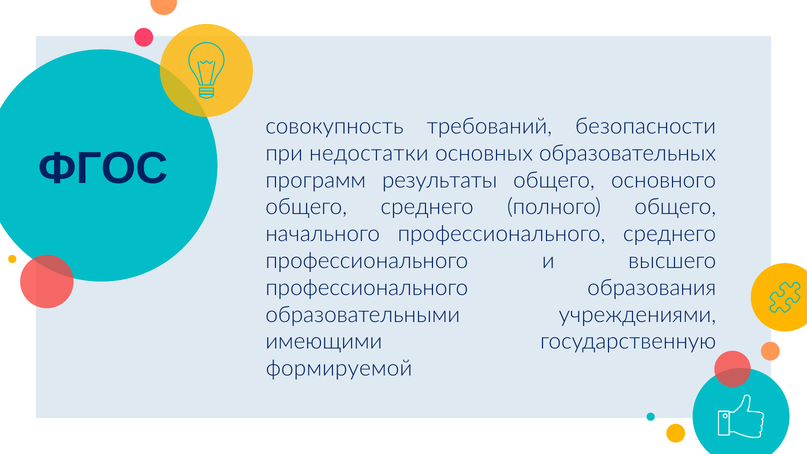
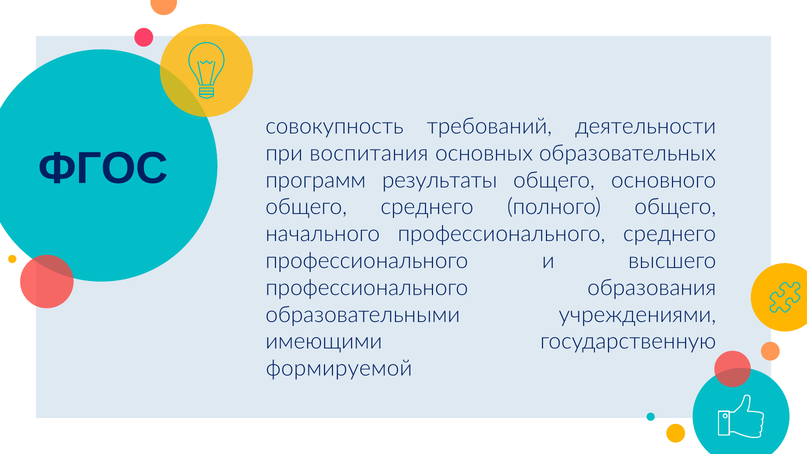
безопасности: безопасности -> деятельности
недостатки: недостатки -> воспитания
